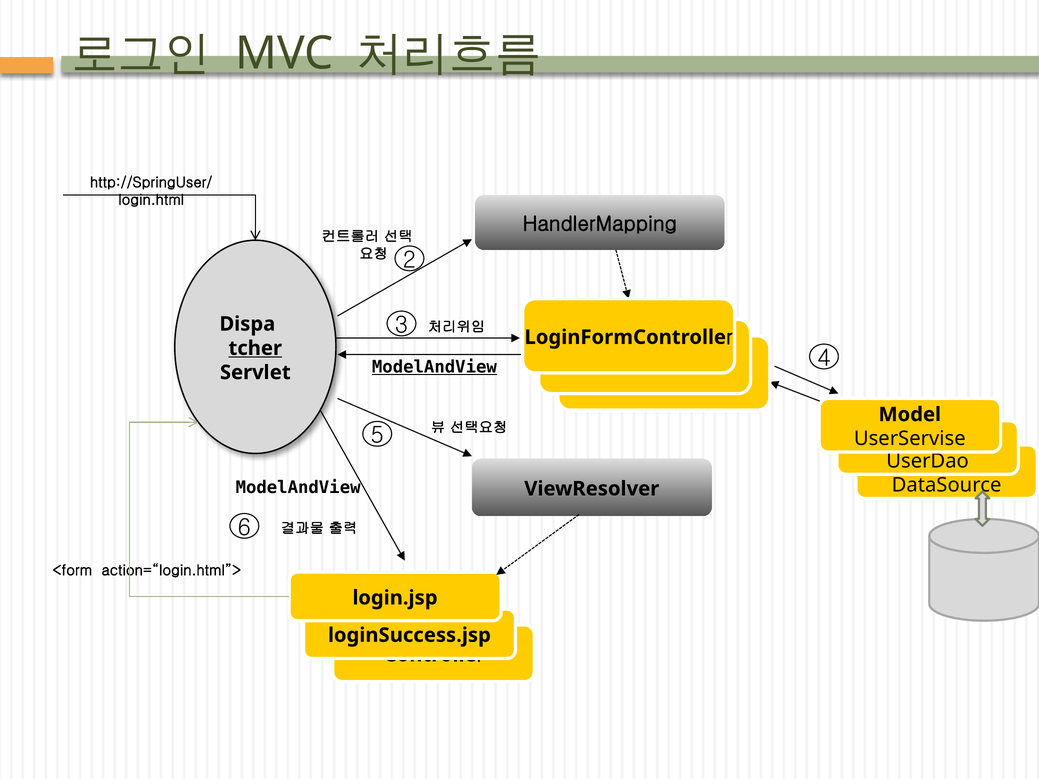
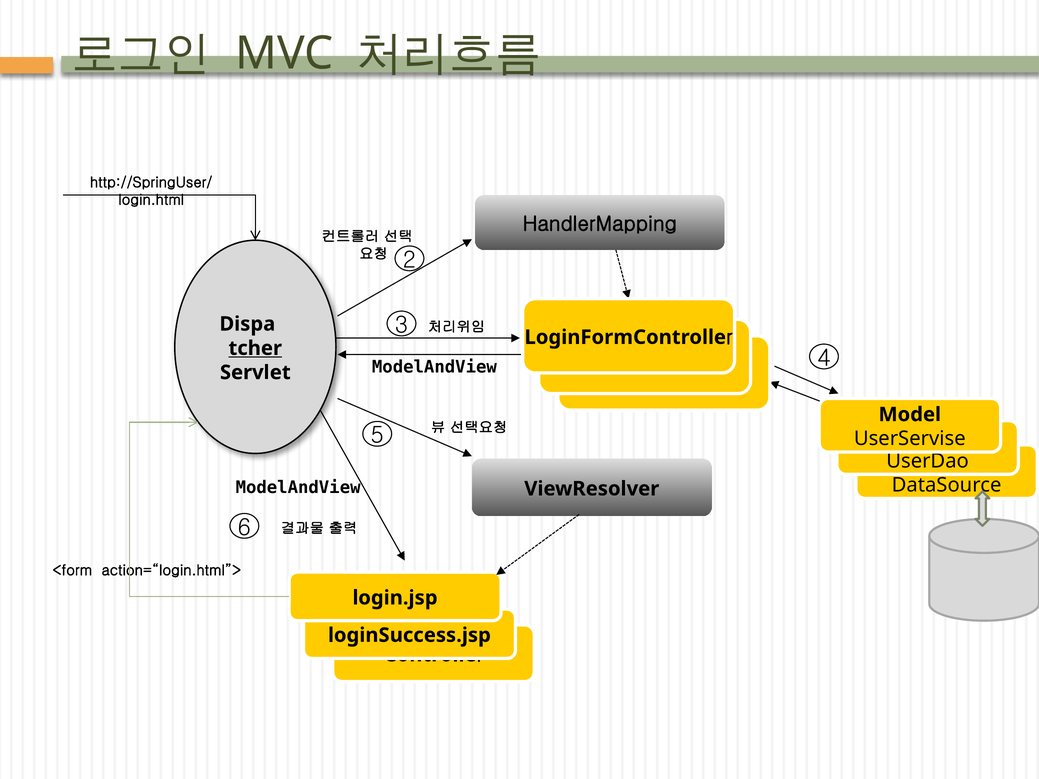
ModelAndView at (434, 367) underline: present -> none
